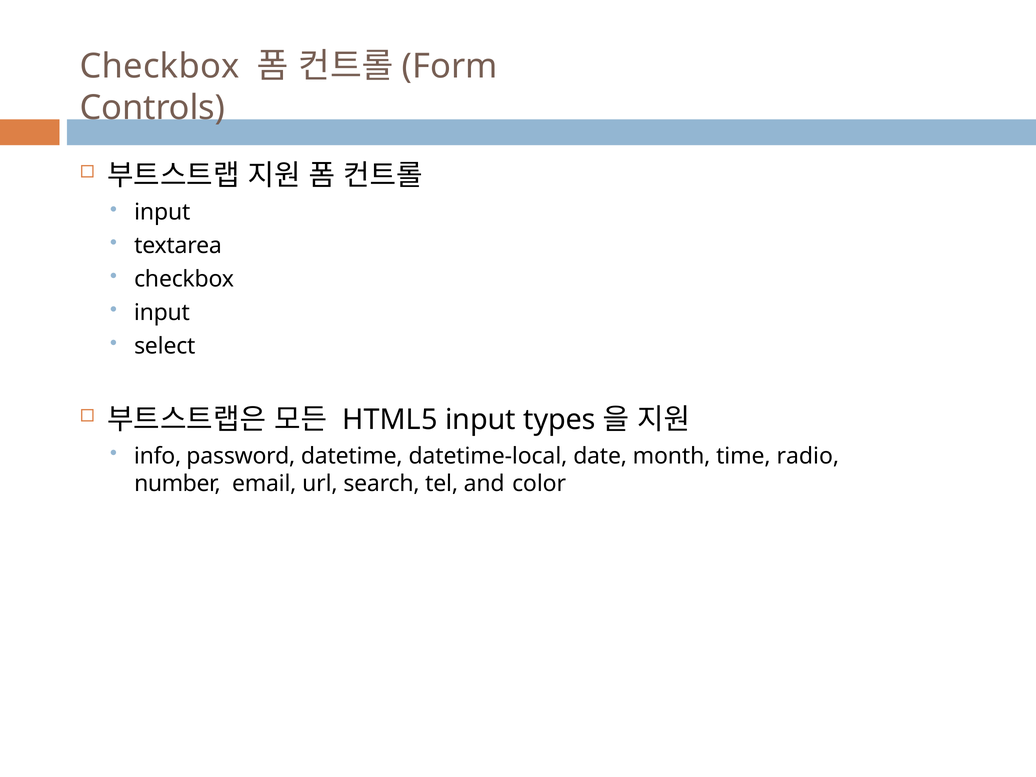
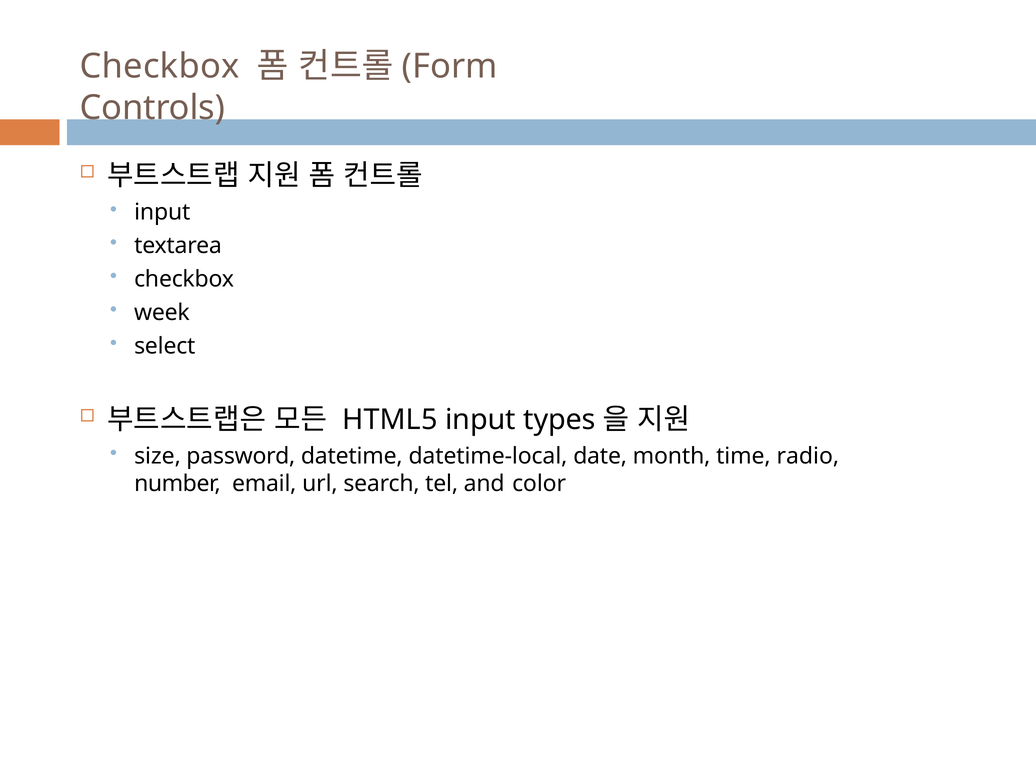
input at (162, 312): input -> week
info: info -> size
